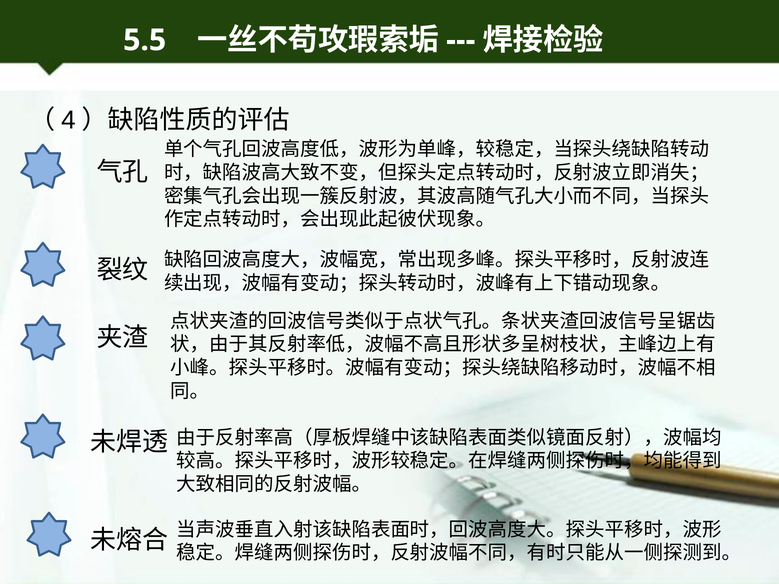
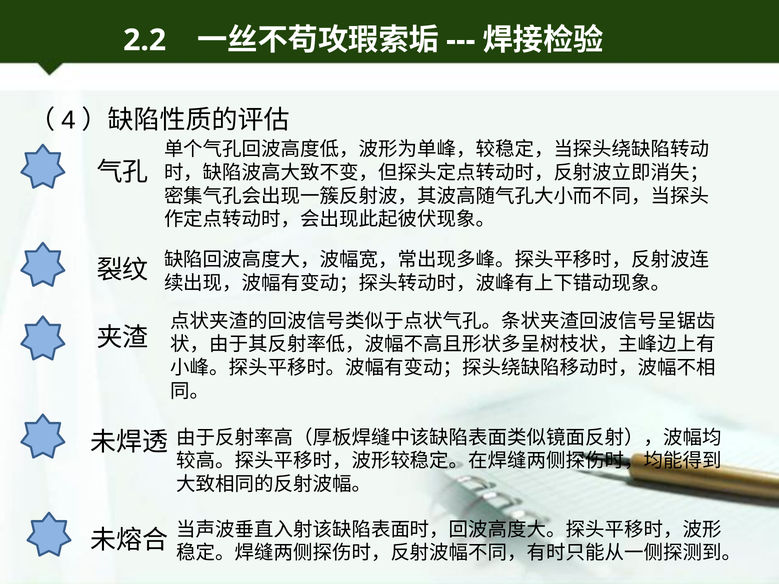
5.5: 5.5 -> 2.2
